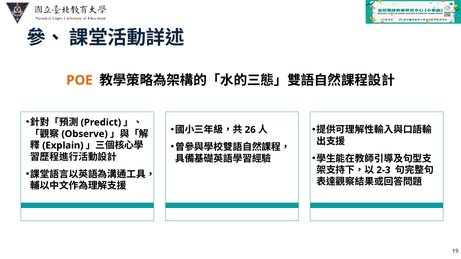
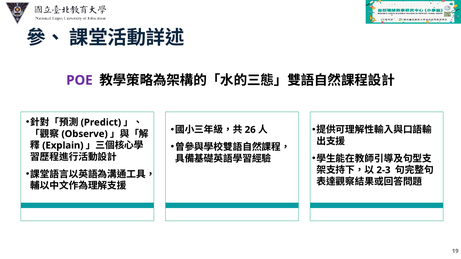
POE colour: orange -> purple
